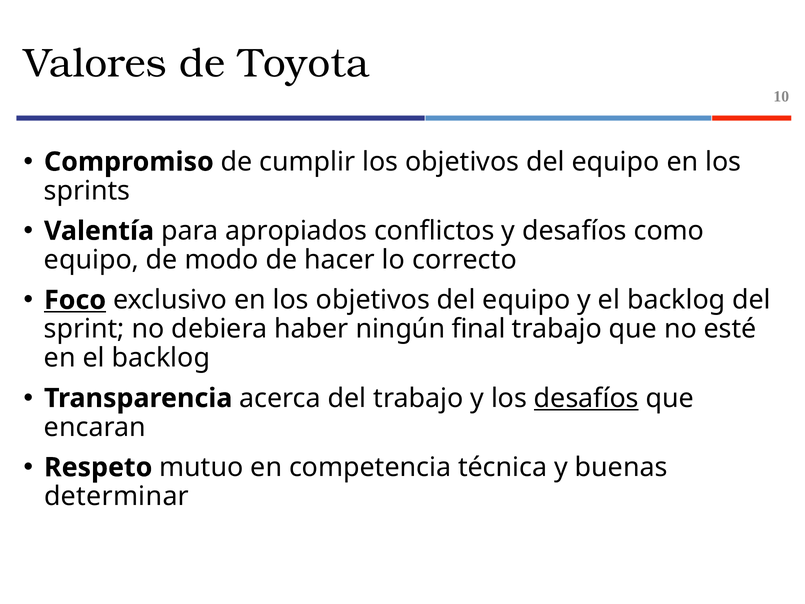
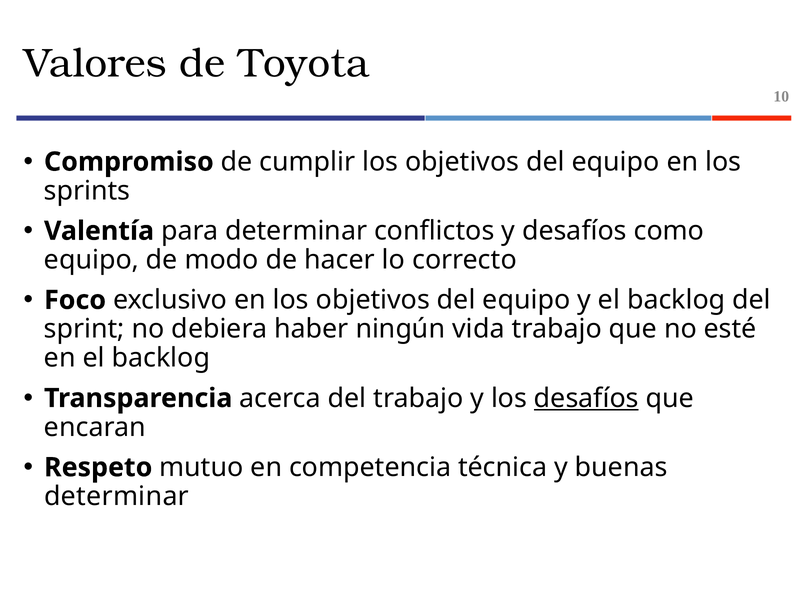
para apropiados: apropiados -> determinar
Foco underline: present -> none
final: final -> vida
